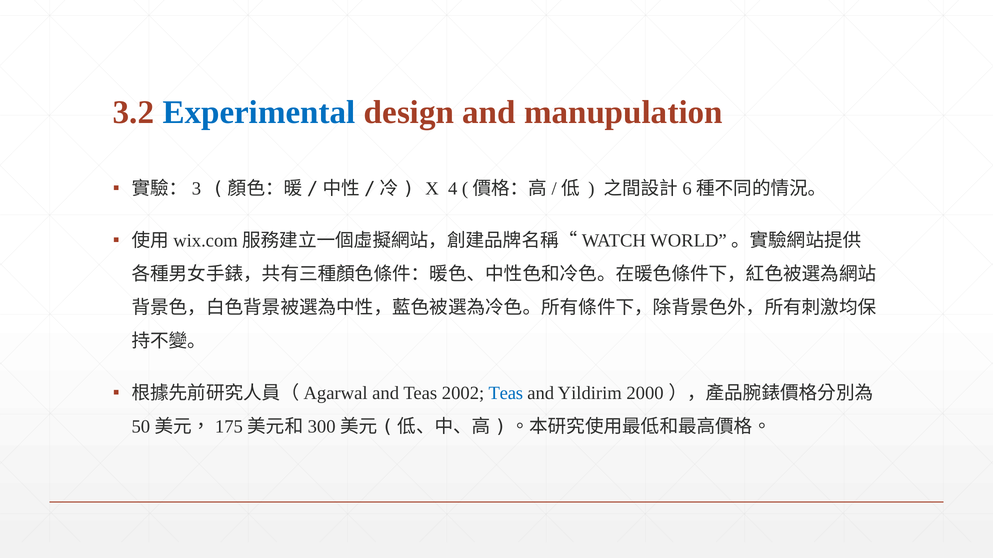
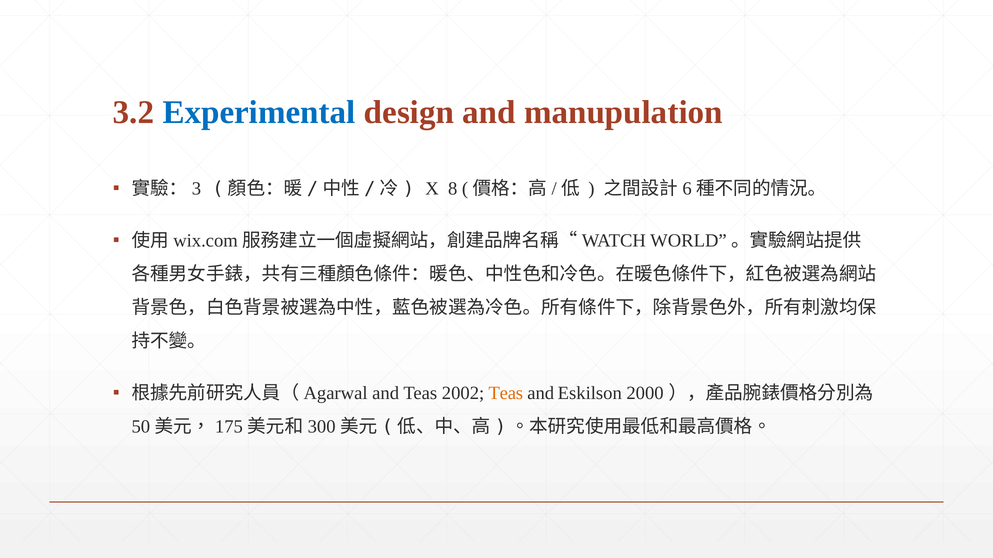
4: 4 -> 8
Teas at (506, 394) colour: blue -> orange
Yildirim: Yildirim -> Eskilson
